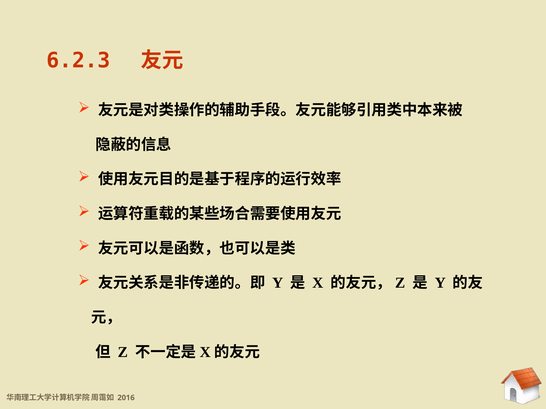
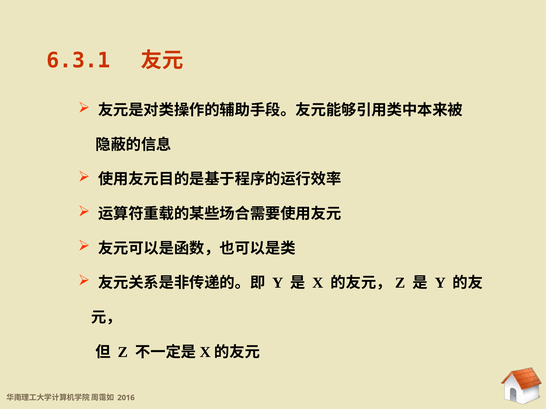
6.2.3: 6.2.3 -> 6.3.1
